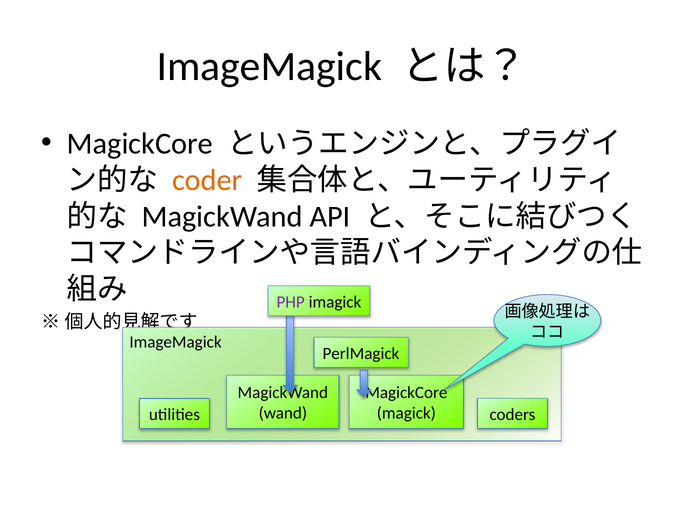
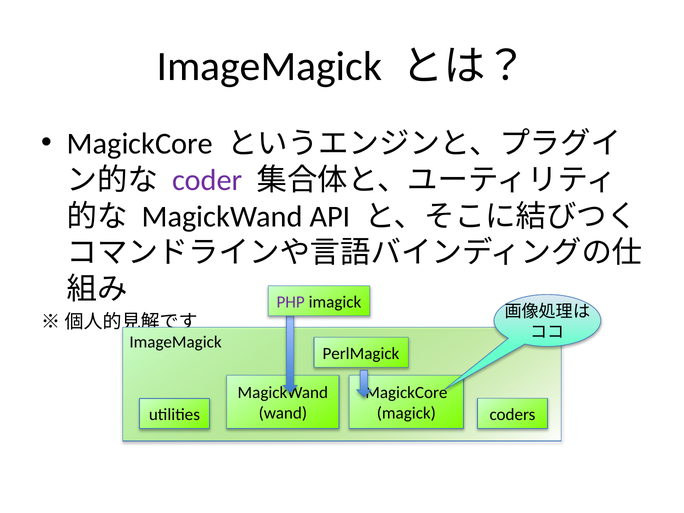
coder colour: orange -> purple
